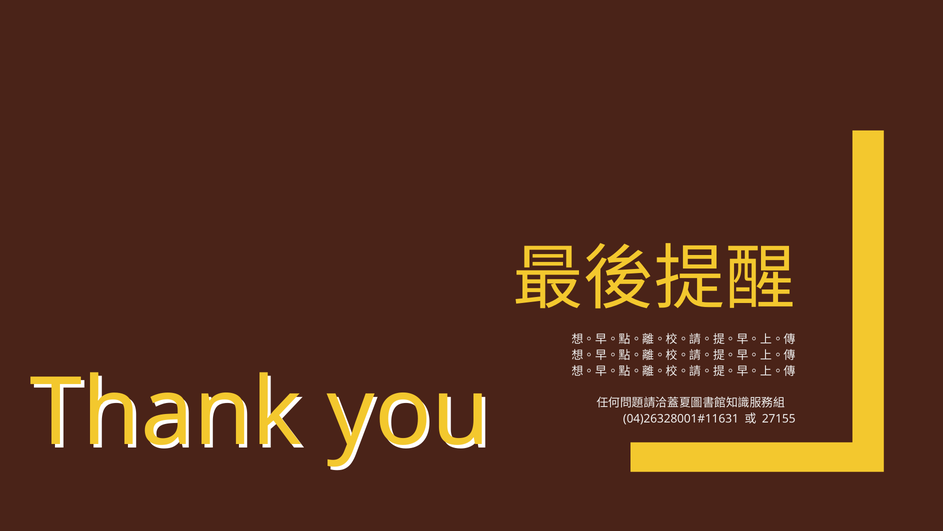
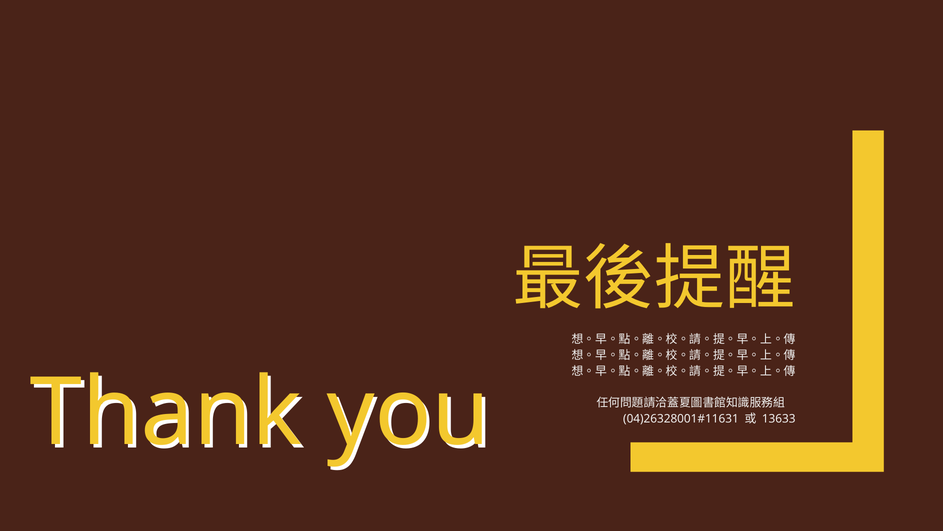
27155: 27155 -> 13633
